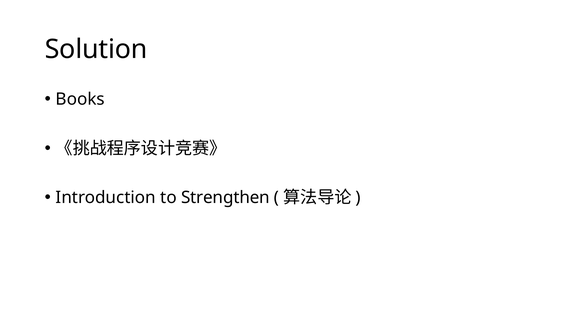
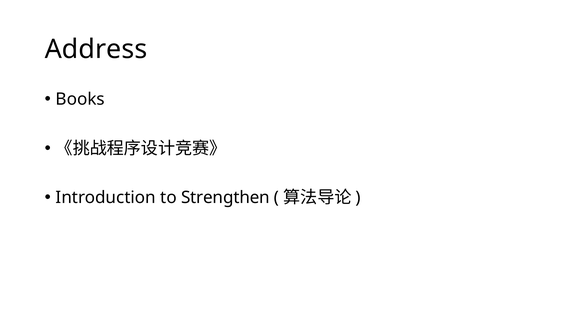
Solution: Solution -> Address
